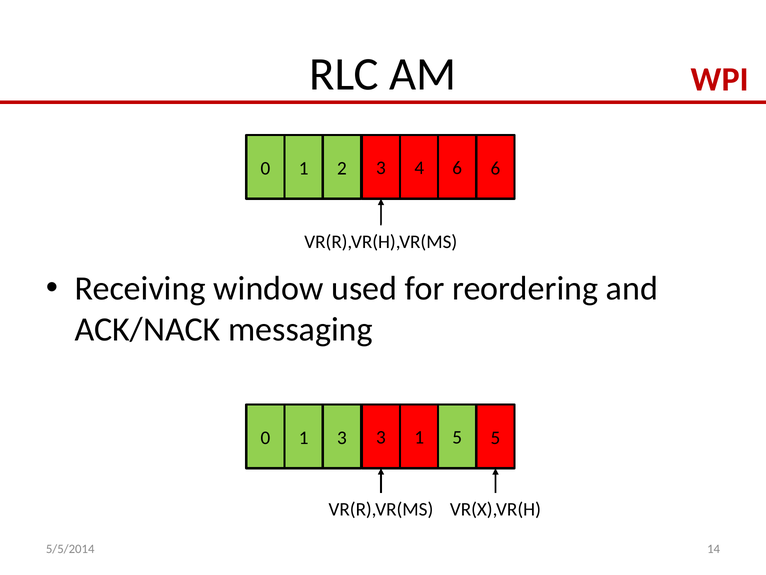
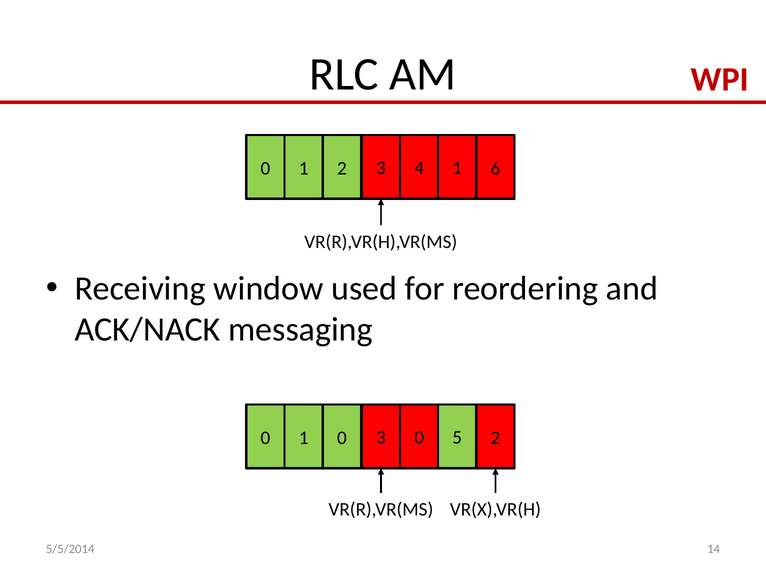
4 6: 6 -> 1
1 3: 3 -> 0
3 1: 1 -> 0
5 5: 5 -> 2
